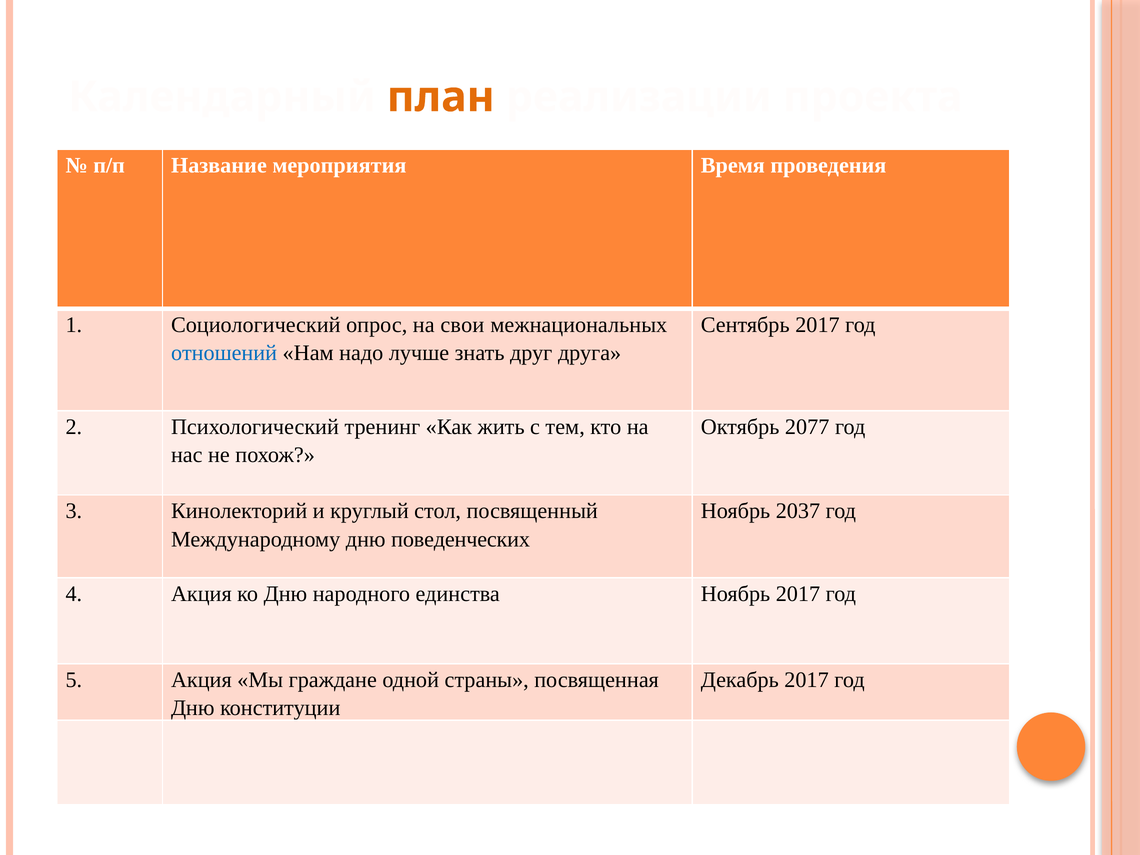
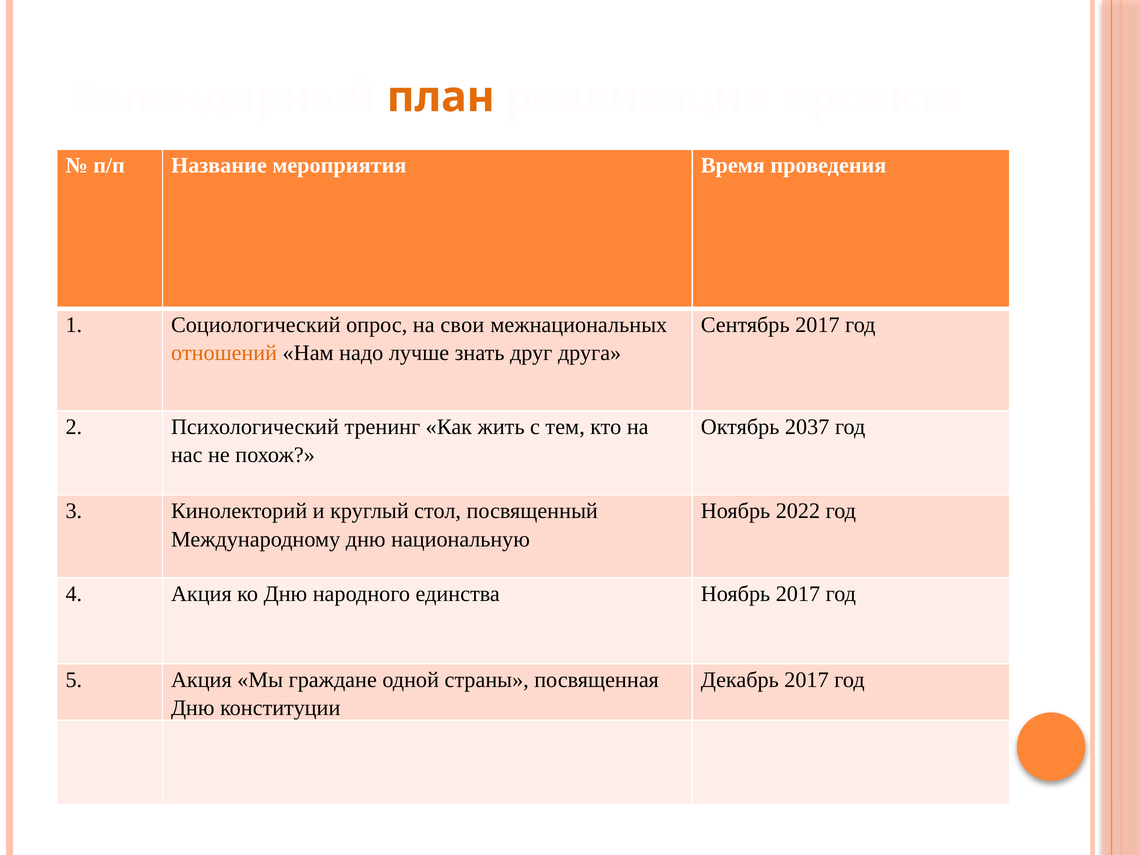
отношений colour: blue -> orange
2077: 2077 -> 2037
2037: 2037 -> 2022
поведенческих: поведенческих -> национальную
